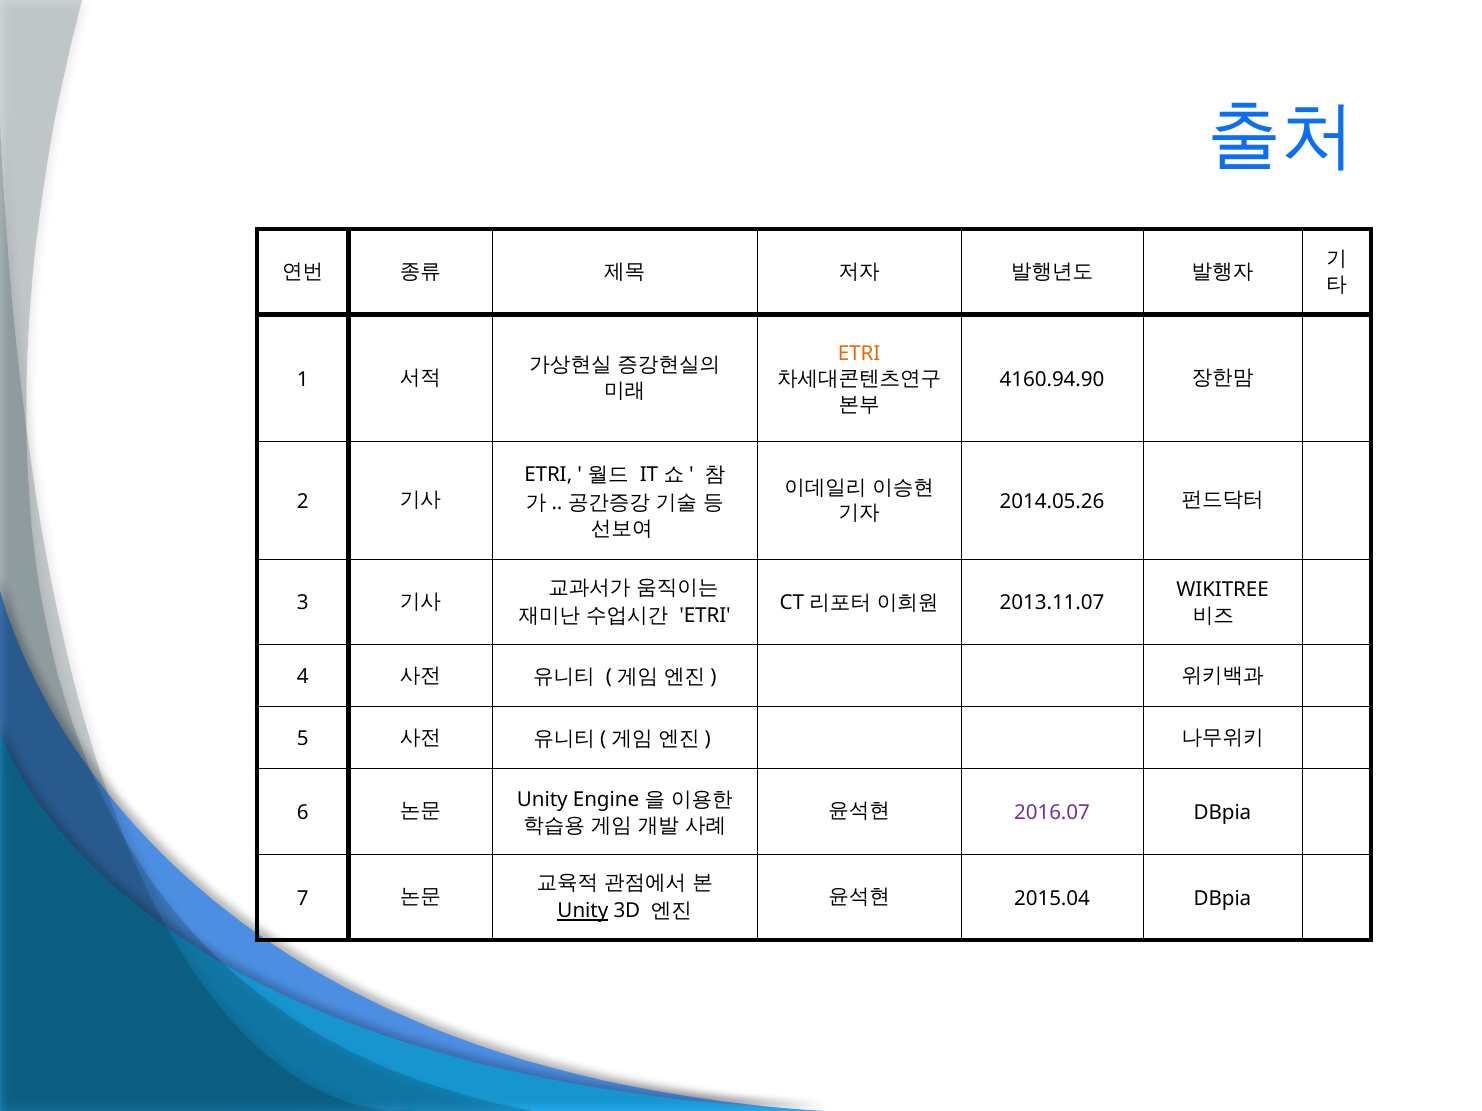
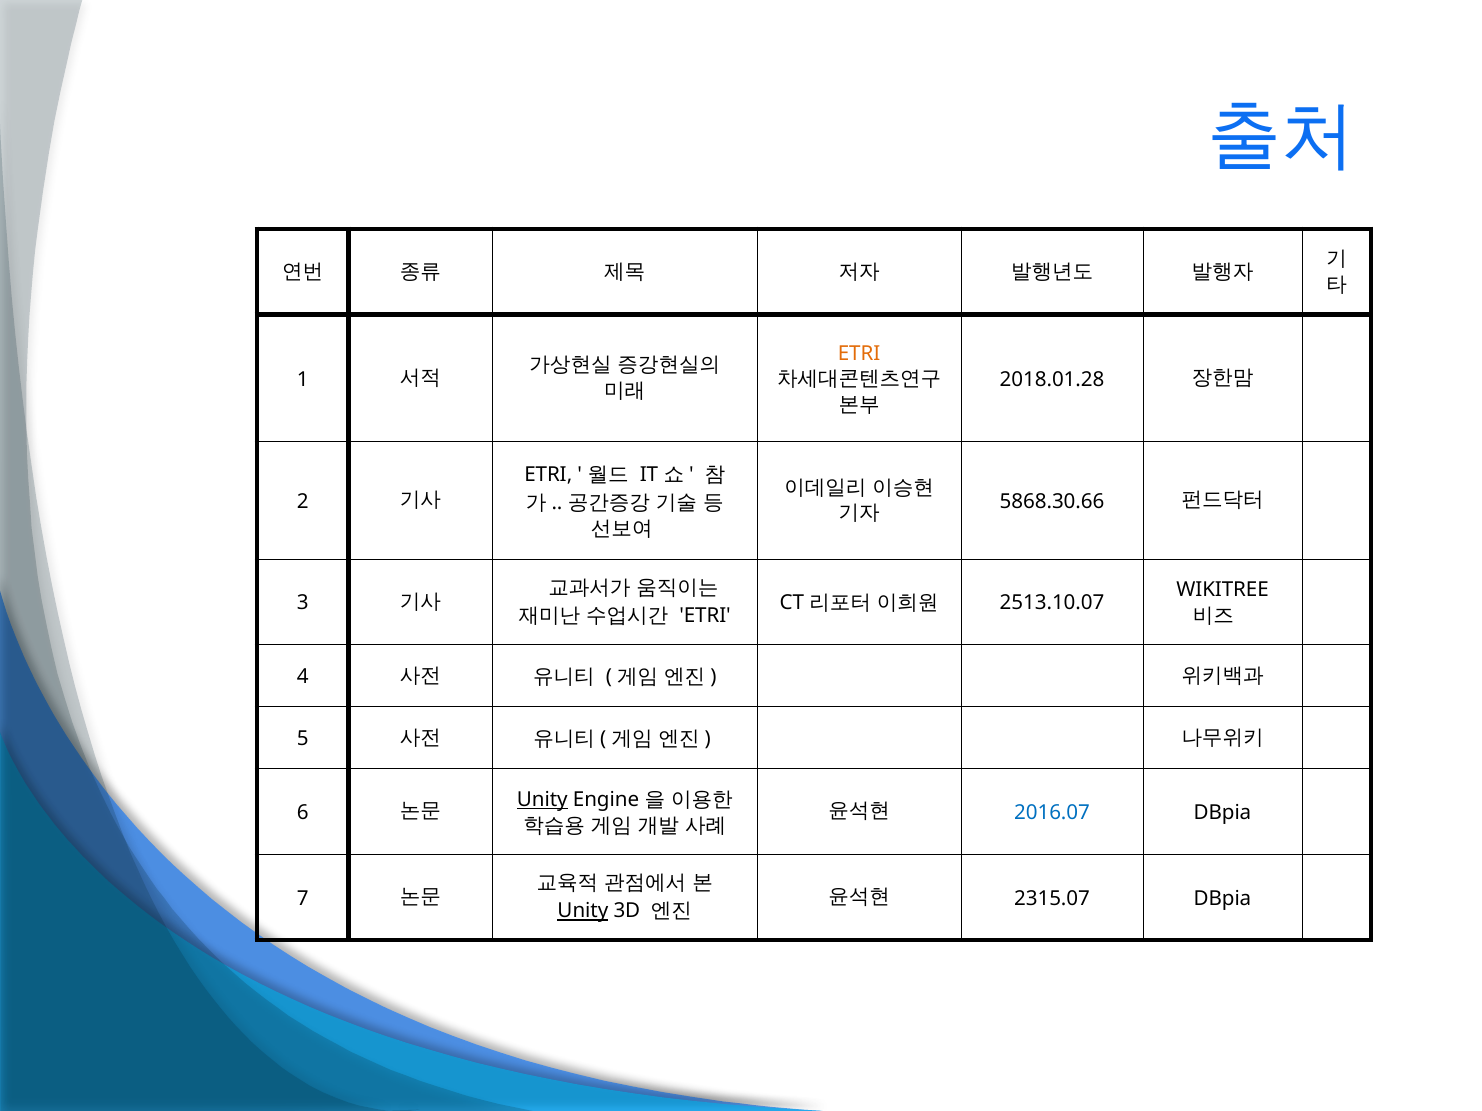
4160.94.90: 4160.94.90 -> 2018.01.28
2014.05.26: 2014.05.26 -> 5868.30.66
2013.11.07: 2013.11.07 -> 2513.10.07
2016.07 colour: purple -> blue
Unity at (542, 800) underline: none -> present
2015.04: 2015.04 -> 2315.07
